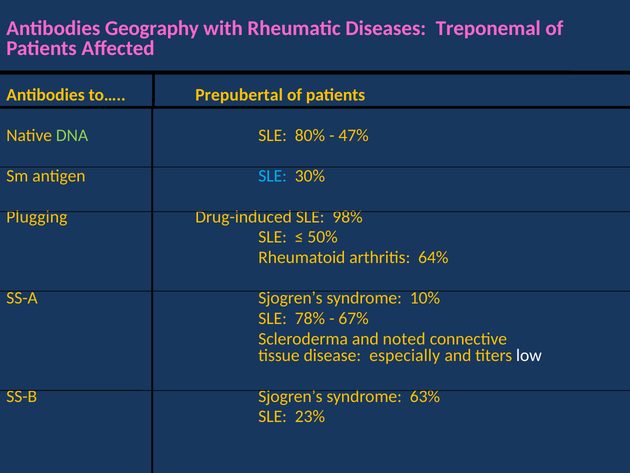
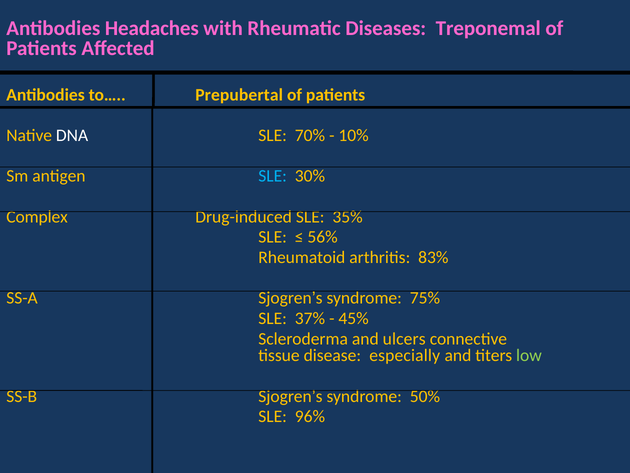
Geography: Geography -> Headaches
DNA colour: light green -> white
80%: 80% -> 70%
47%: 47% -> 10%
Plugging: Plugging -> Complex
98%: 98% -> 35%
50%: 50% -> 56%
64%: 64% -> 83%
10%: 10% -> 75%
78%: 78% -> 37%
67%: 67% -> 45%
noted: noted -> ulcers
low colour: white -> light green
63%: 63% -> 50%
23%: 23% -> 96%
